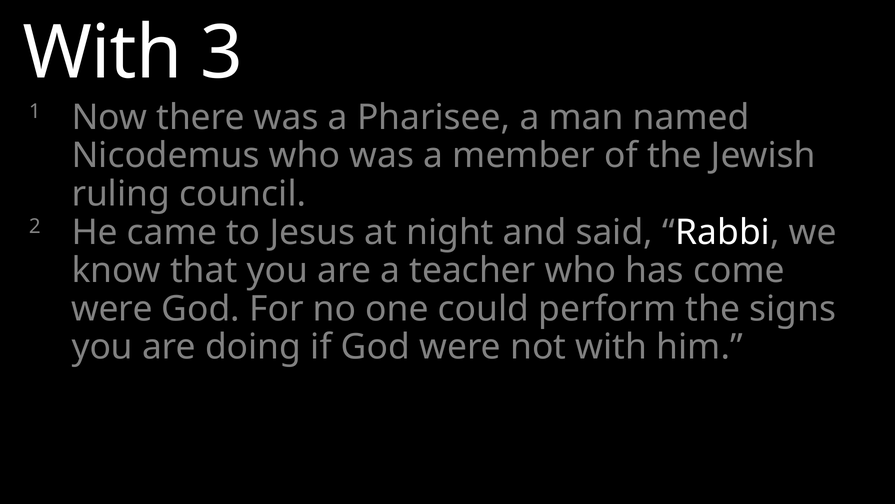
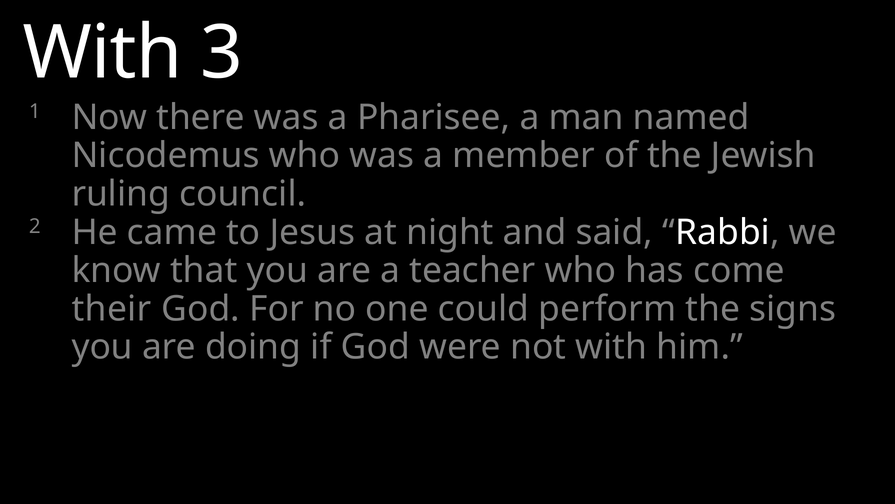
were at (112, 309): were -> their
